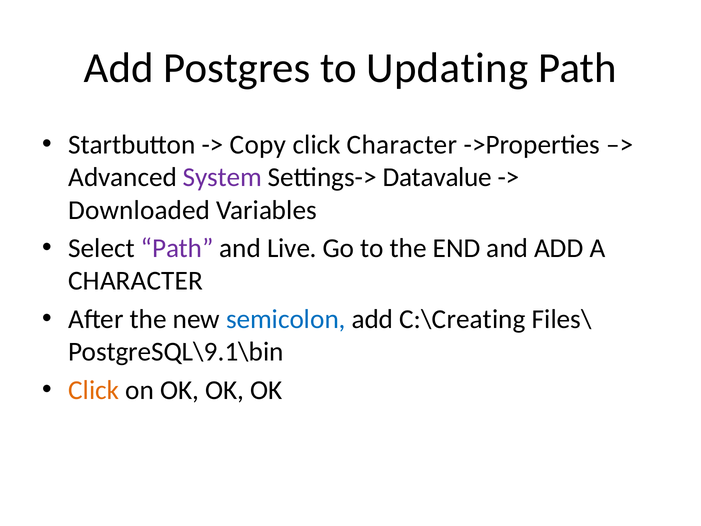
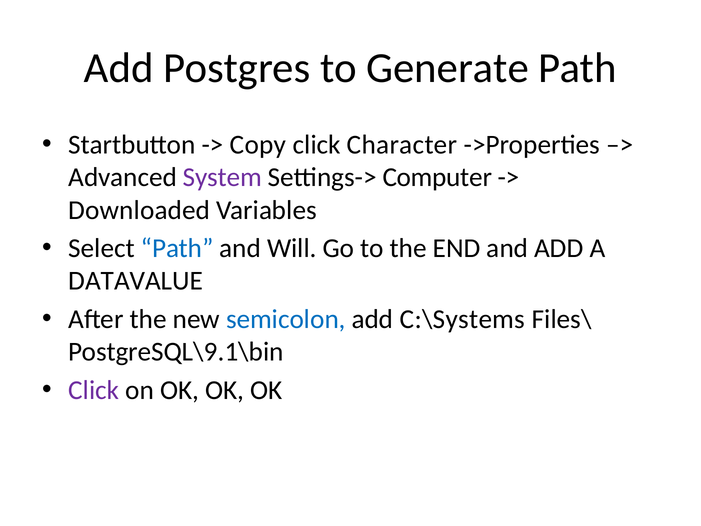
Updating: Updating -> Generate
Datavalue: Datavalue -> Computer
Path at (177, 248) colour: purple -> blue
Live: Live -> Will
CHARACTER at (136, 281): CHARACTER -> DATAVALUE
C:\Creating: C:\Creating -> C:\Systems
Click at (94, 390) colour: orange -> purple
